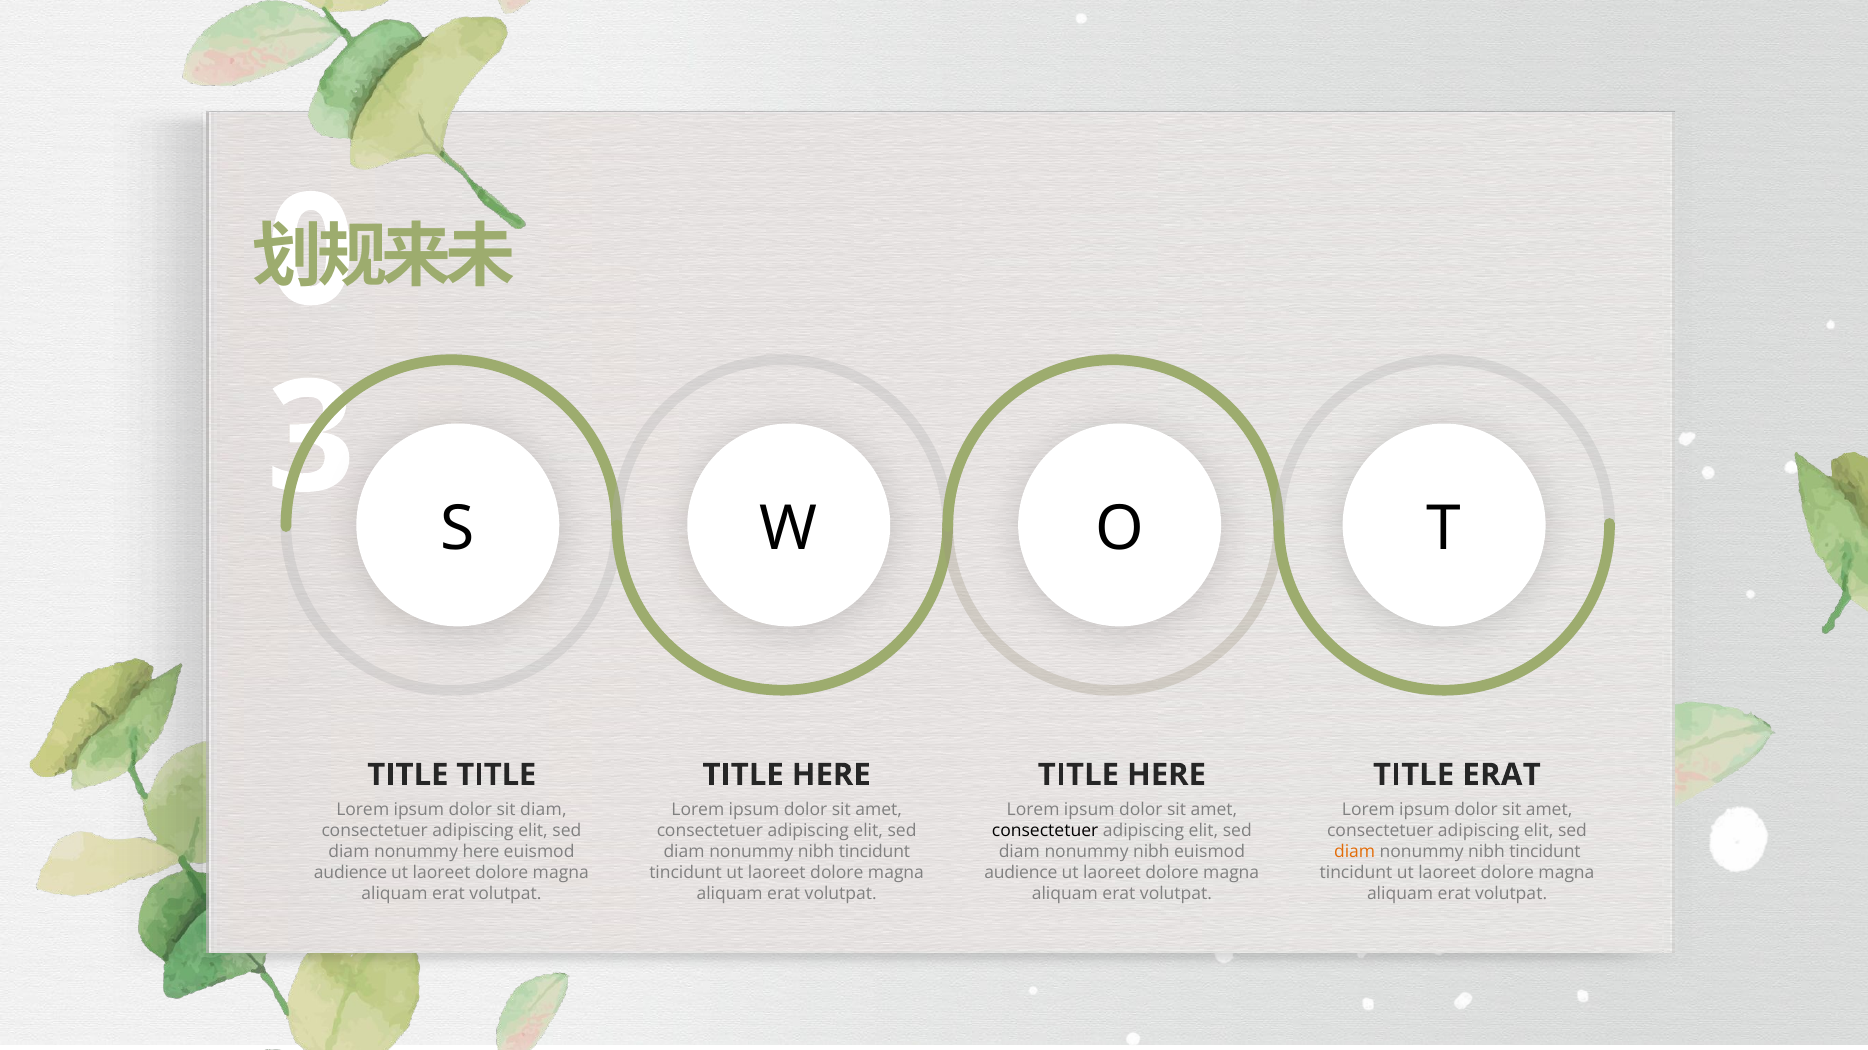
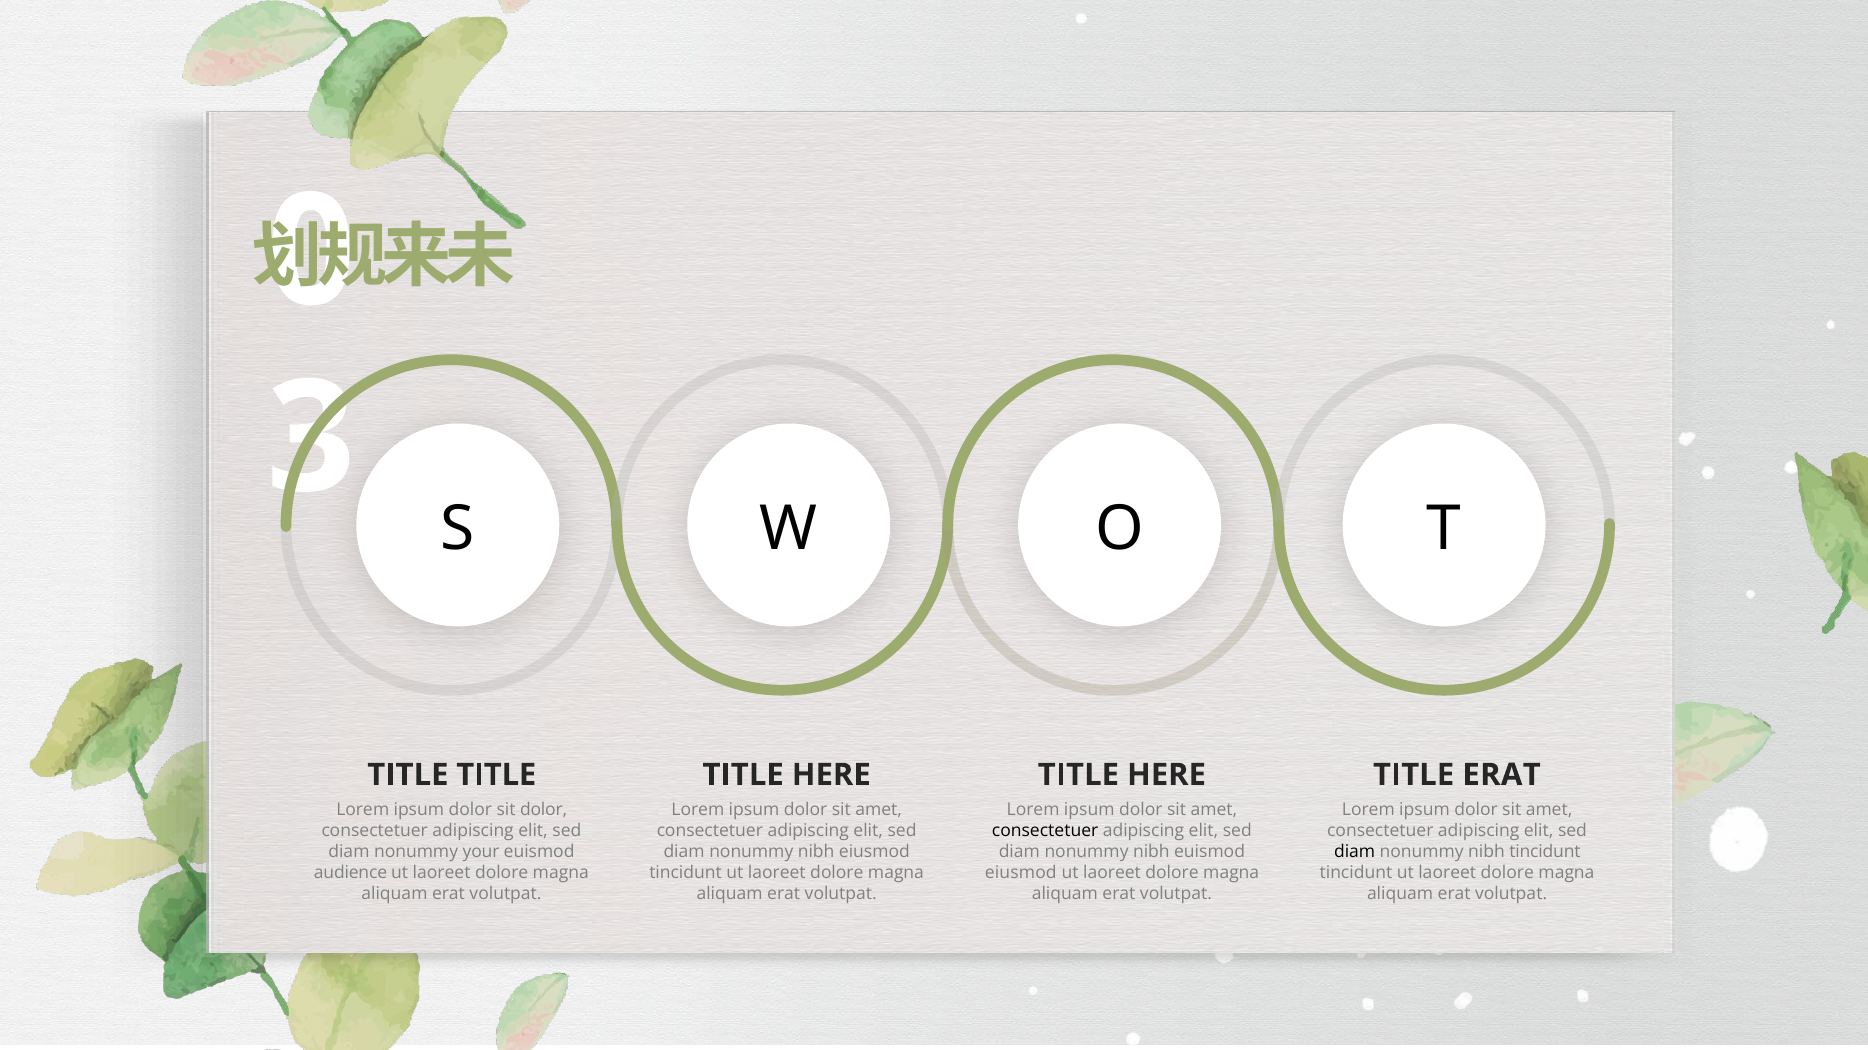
sit diam: diam -> dolor
nonummy here: here -> your
tincidunt at (874, 852): tincidunt -> eiusmod
diam at (1355, 852) colour: orange -> black
audience at (1021, 873): audience -> eiusmod
